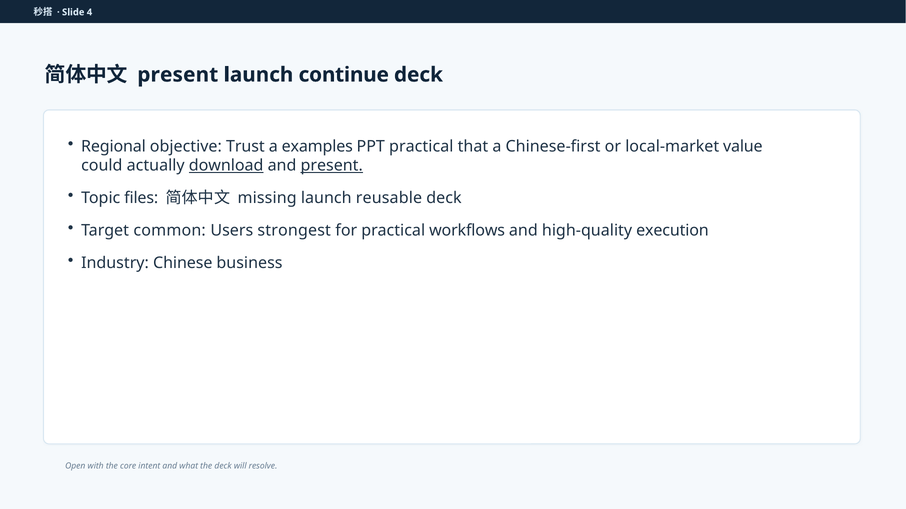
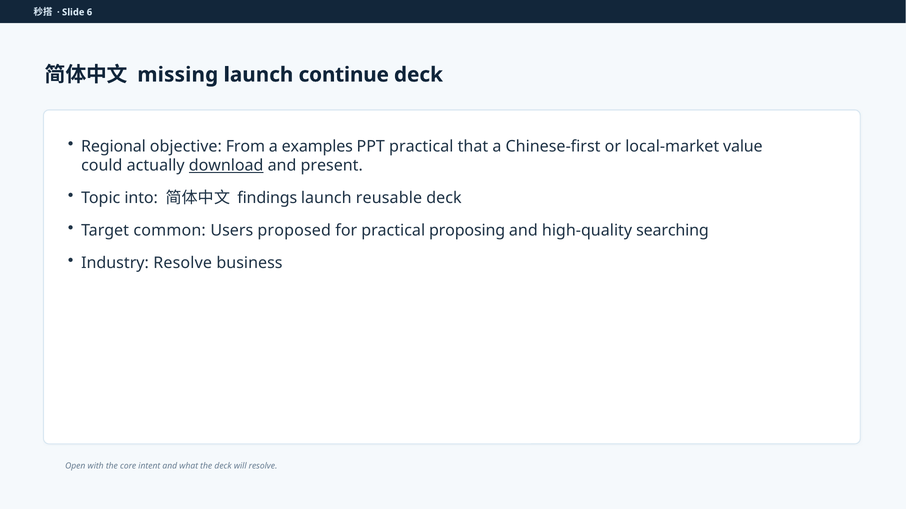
4: 4 -> 6
present at (178, 75): present -> missing
Trust: Trust -> From
present at (332, 166) underline: present -> none
files: files -> into
missing: missing -> findings
strongest: strongest -> proposed
workflows: workflows -> proposing
execution: execution -> searching
Industry Chinese: Chinese -> Resolve
